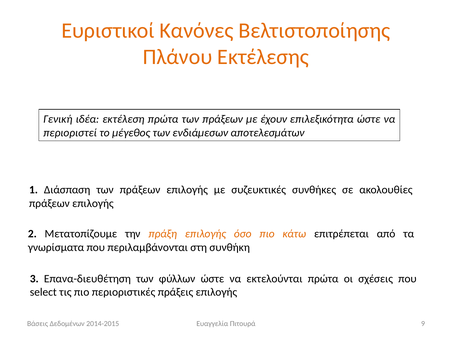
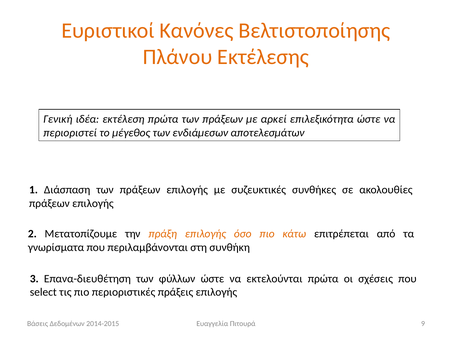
έχουν: έχουν -> αρκεί
